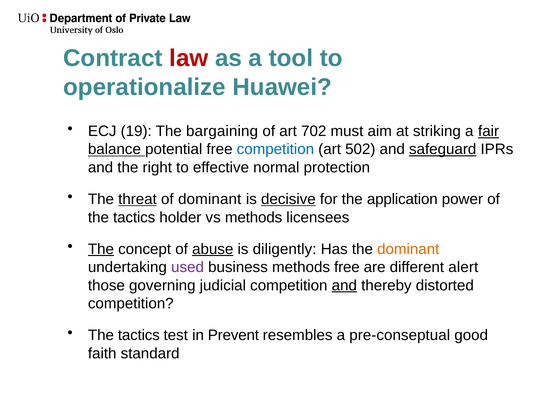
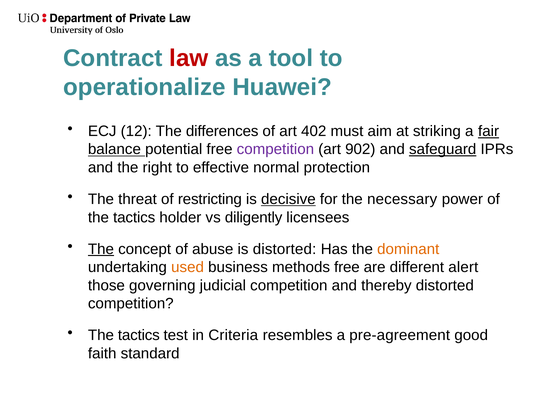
19: 19 -> 12
bargaining: bargaining -> differences
702: 702 -> 402
competition at (275, 149) colour: blue -> purple
502: 502 -> 902
threat underline: present -> none
of dominant: dominant -> restricting
application: application -> necessary
vs methods: methods -> diligently
abuse underline: present -> none
is diligently: diligently -> distorted
used colour: purple -> orange
and at (344, 285) underline: present -> none
Prevent: Prevent -> Criteria
pre-conseptual: pre-conseptual -> pre-agreement
